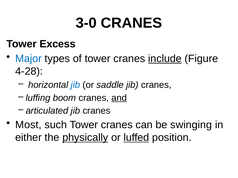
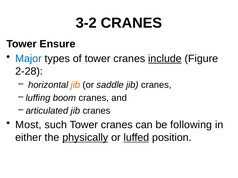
3-0: 3-0 -> 3-2
Excess: Excess -> Ensure
4-28: 4-28 -> 2-28
jib at (75, 85) colour: blue -> orange
and underline: present -> none
swinging: swinging -> following
